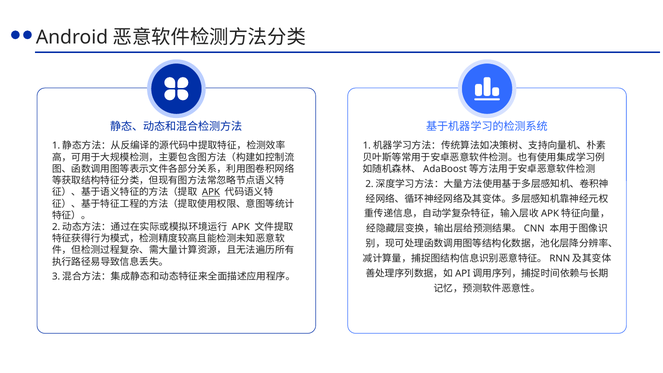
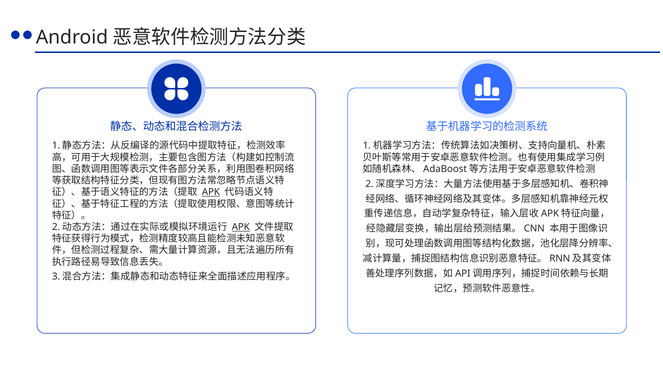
APK at (241, 227) underline: none -> present
